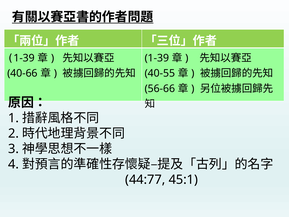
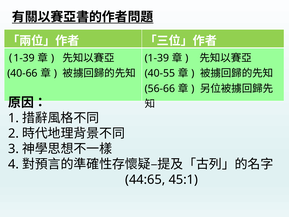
44:77: 44:77 -> 44:65
